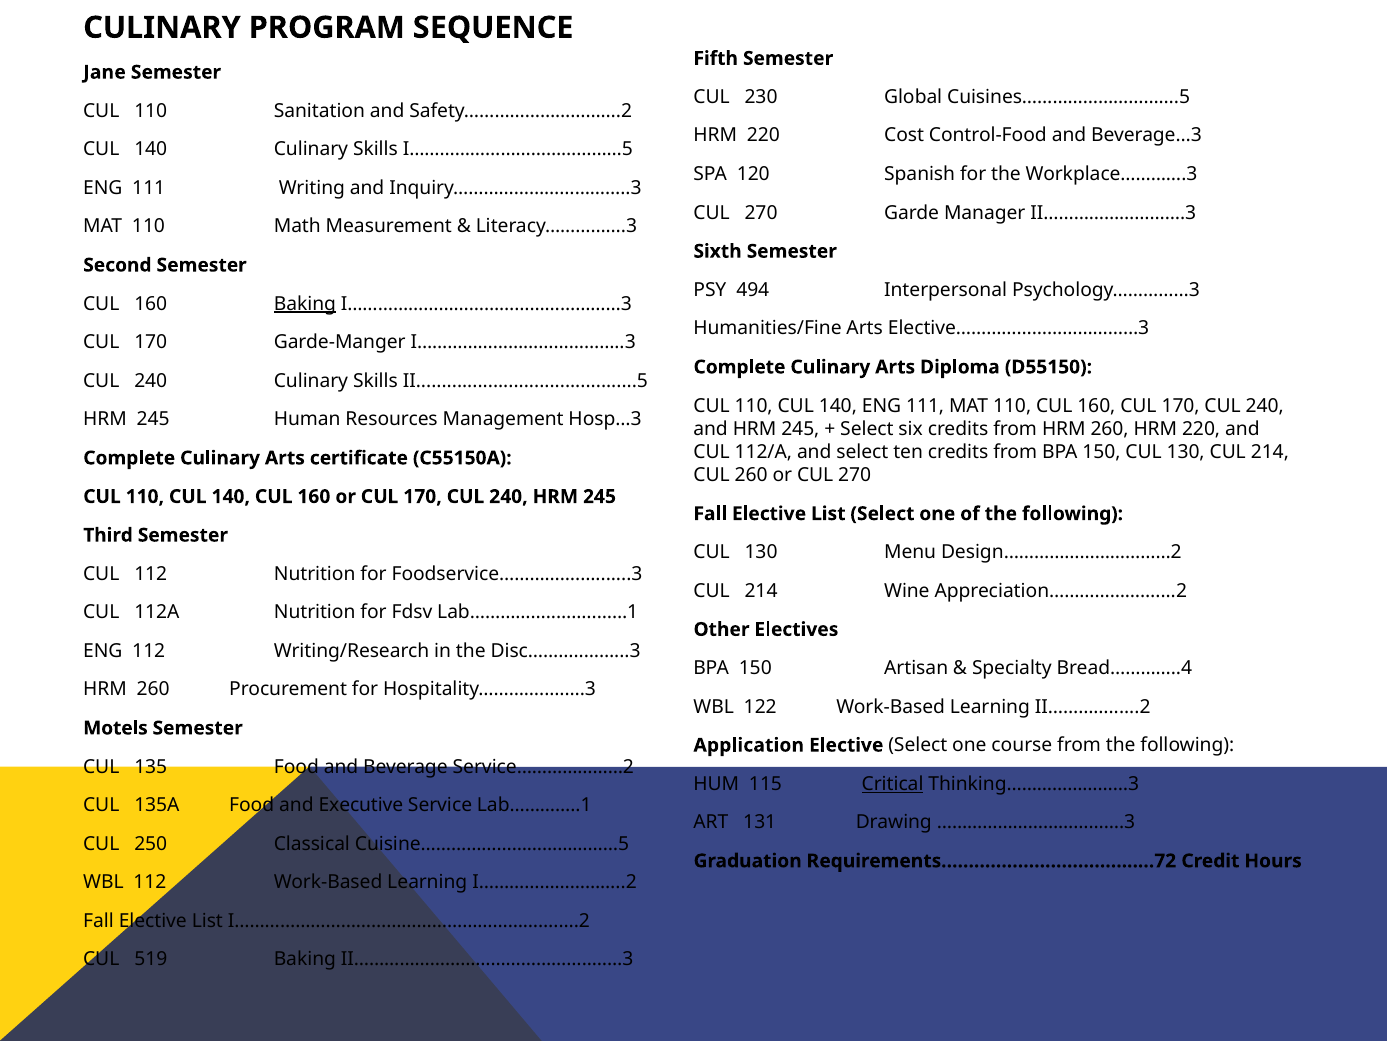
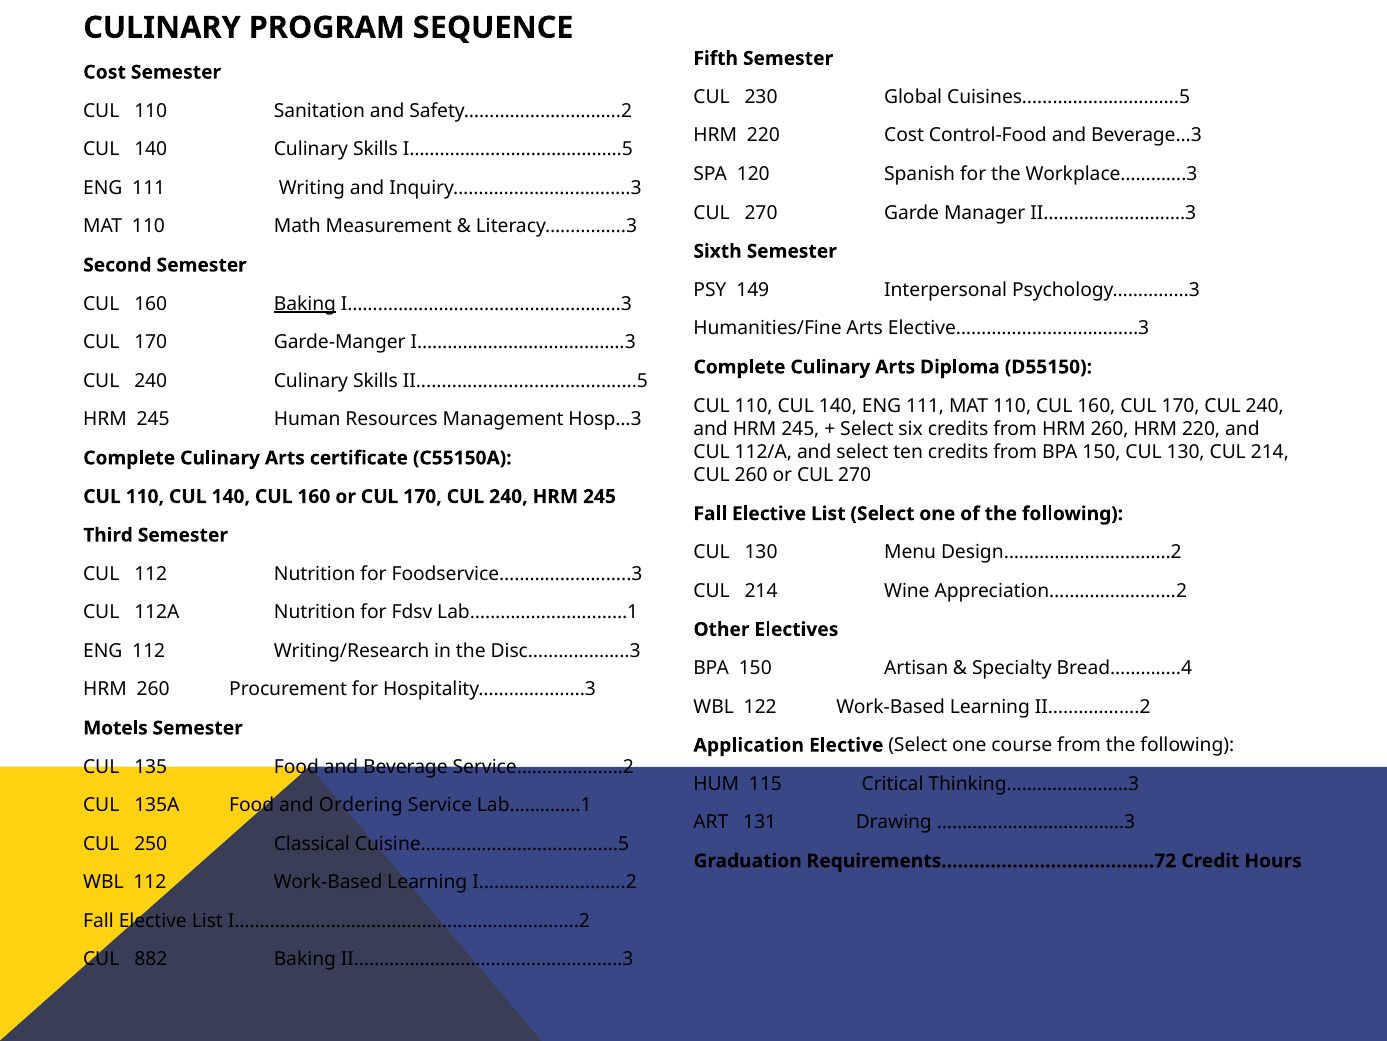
Jane at (105, 72): Jane -> Cost
494: 494 -> 149
Critical underline: present -> none
Executive: Executive -> Ordering
519: 519 -> 882
